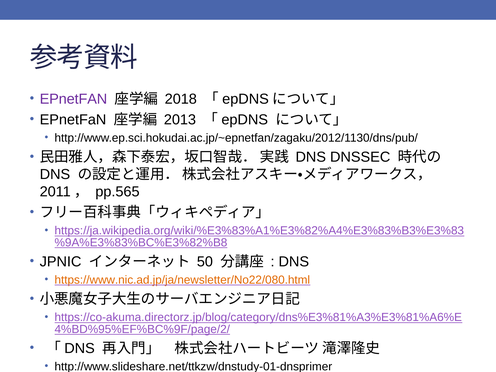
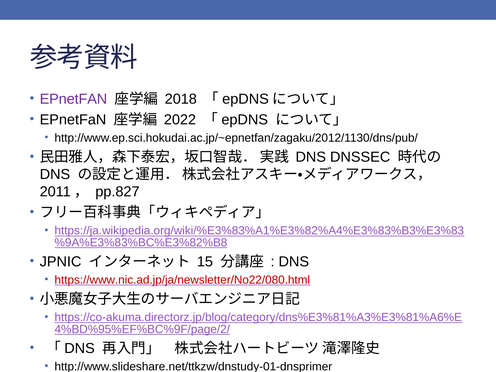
2013: 2013 -> 2022
pp.565: pp.565 -> pp.827
50: 50 -> 15
https://www.nic.ad.jp/ja/newsletter/No22/080.html colour: orange -> red
